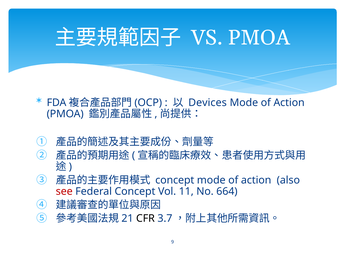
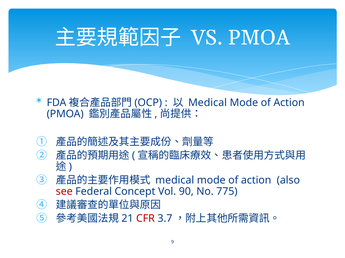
Devices at (208, 103): Devices -> Medical
concept at (175, 181): concept -> medical
11: 11 -> 90
664: 664 -> 775
CFR colour: black -> red
